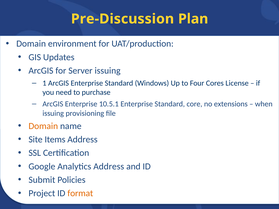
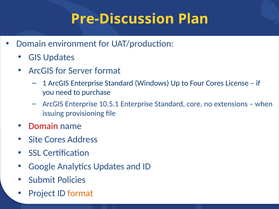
Server issuing: issuing -> format
Domain at (43, 126) colour: orange -> red
Site Items: Items -> Cores
Analytics Address: Address -> Updates
